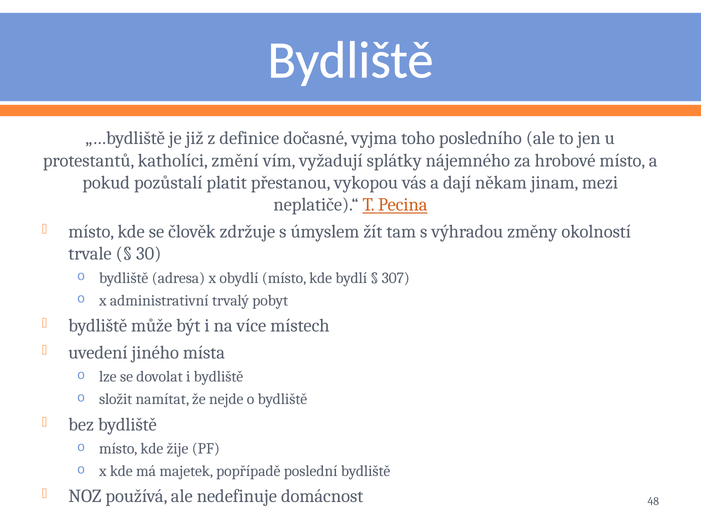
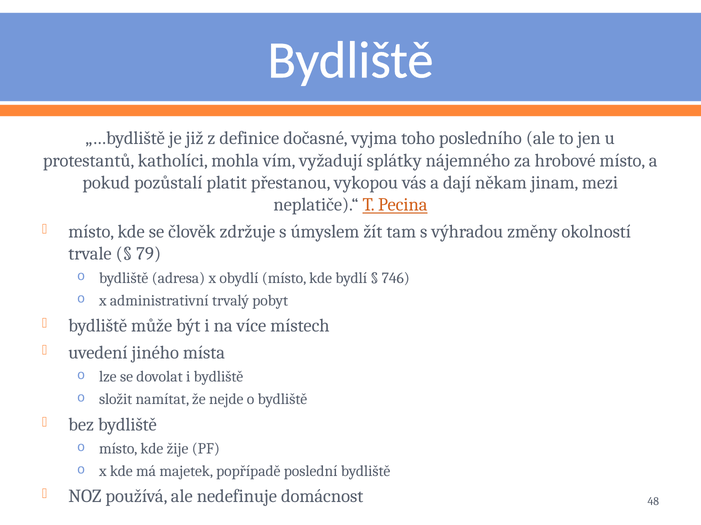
změní: změní -> mohla
30: 30 -> 79
307: 307 -> 746
